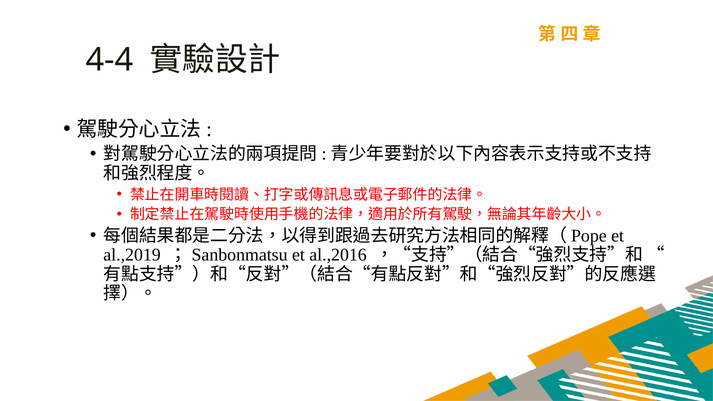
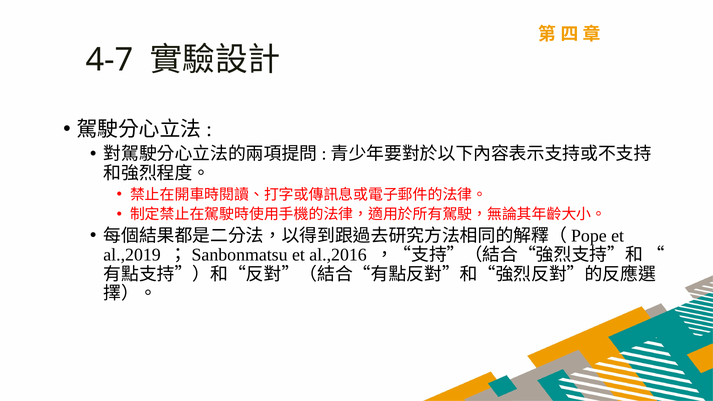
4-4: 4-4 -> 4-7
